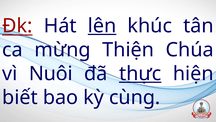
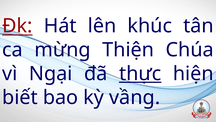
lên underline: present -> none
Nuôi: Nuôi -> Ngại
cùng: cùng -> vầng
